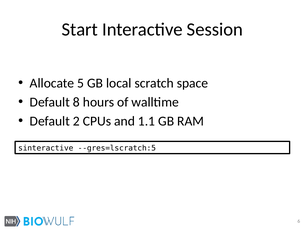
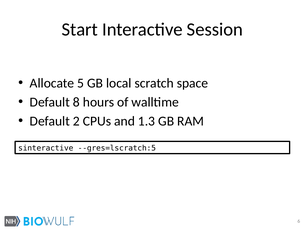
1.1: 1.1 -> 1.3
